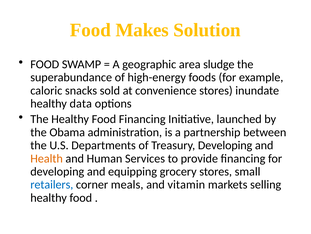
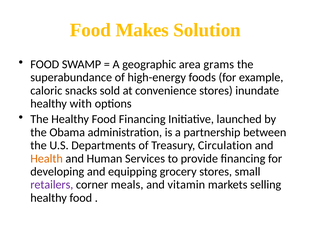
sludge: sludge -> grams
data: data -> with
Treasury Developing: Developing -> Circulation
retailers colour: blue -> purple
